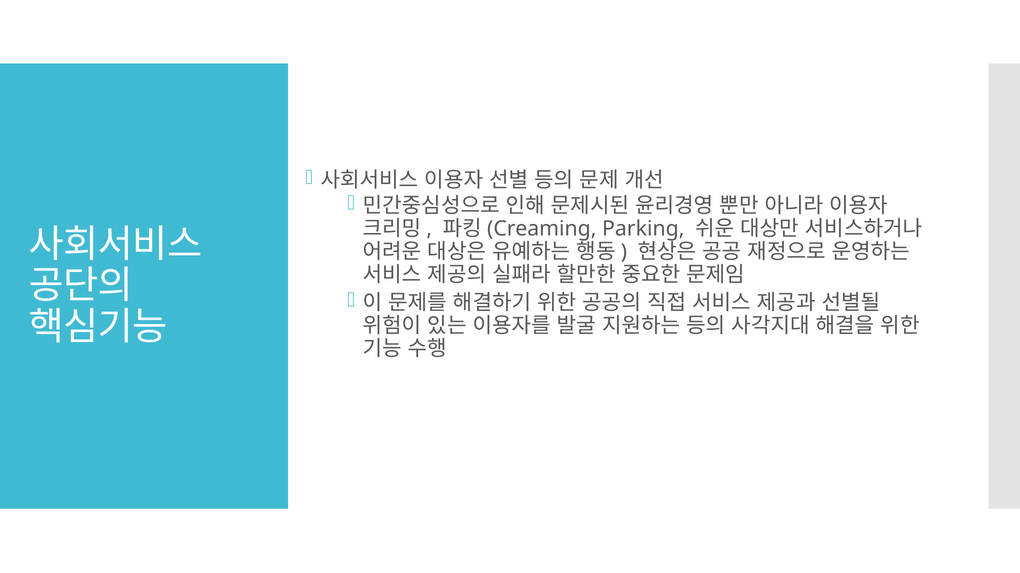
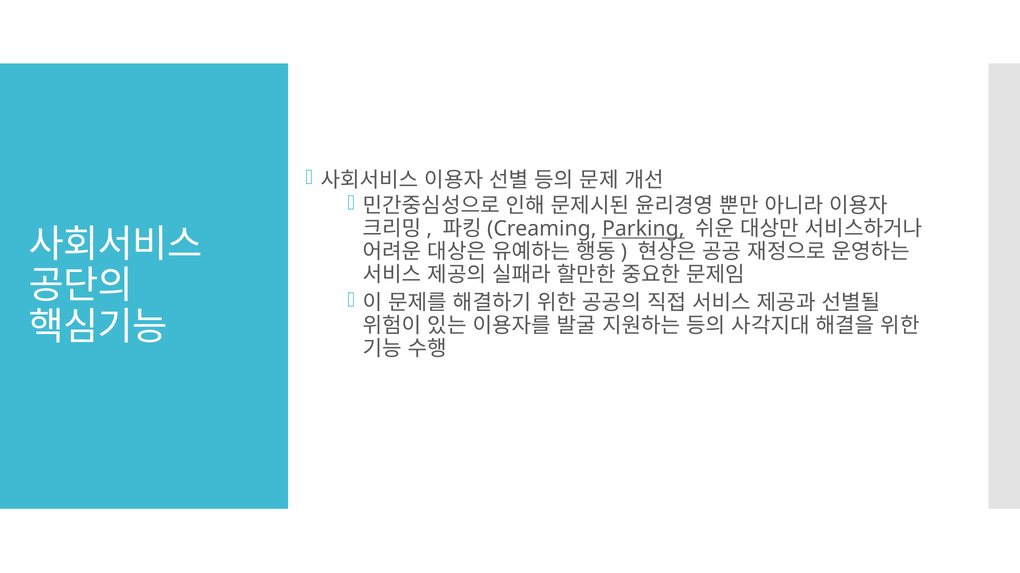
Parking underline: none -> present
